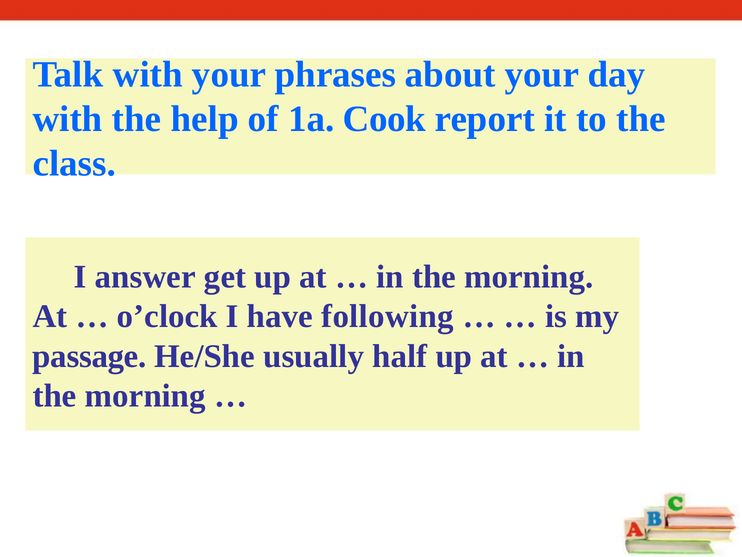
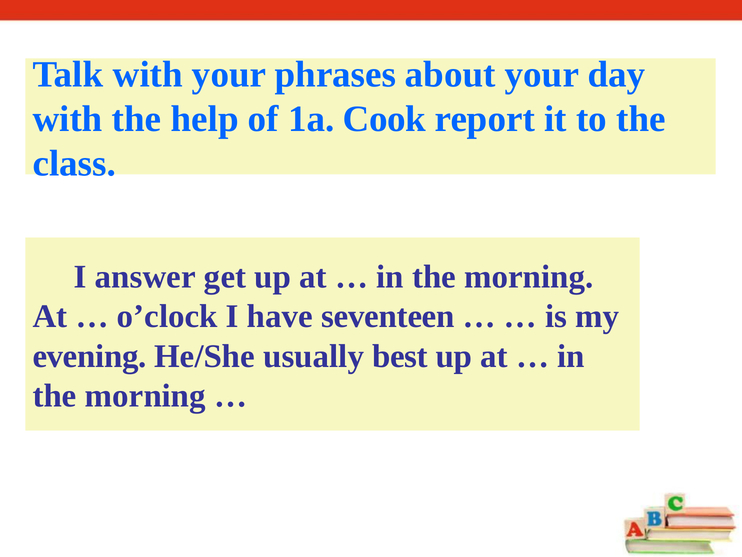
following: following -> seventeen
passage: passage -> evening
half: half -> best
